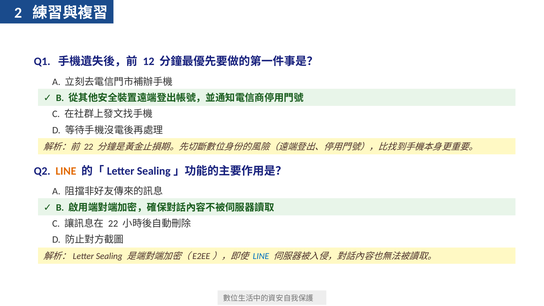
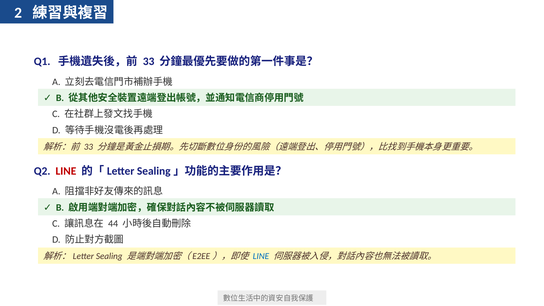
12 at (149, 62): 12 -> 33
22 at (88, 147): 22 -> 33
LINE at (66, 171) colour: orange -> red
22 at (113, 224): 22 -> 44
